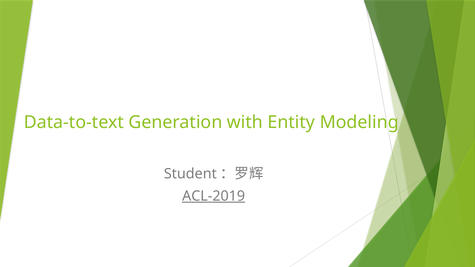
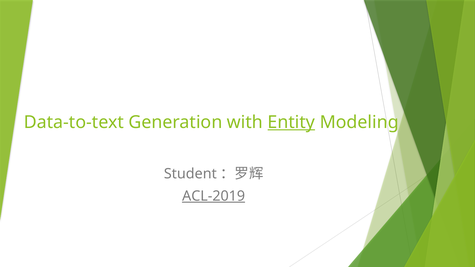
Entity underline: none -> present
